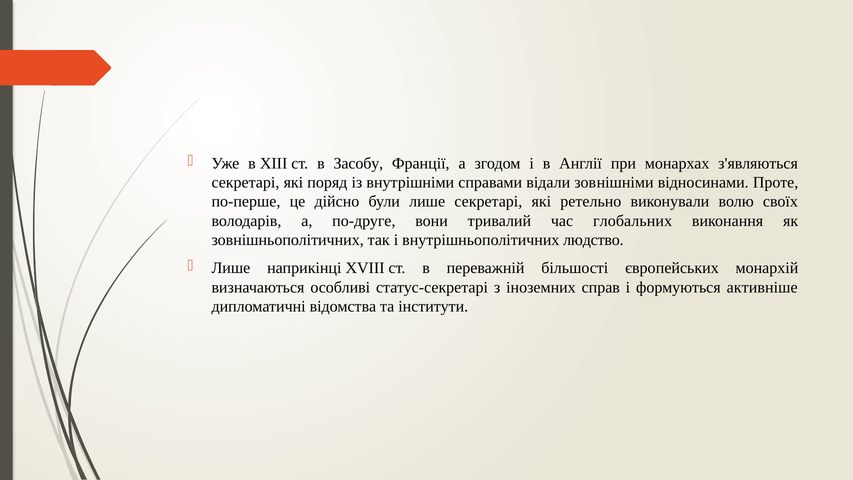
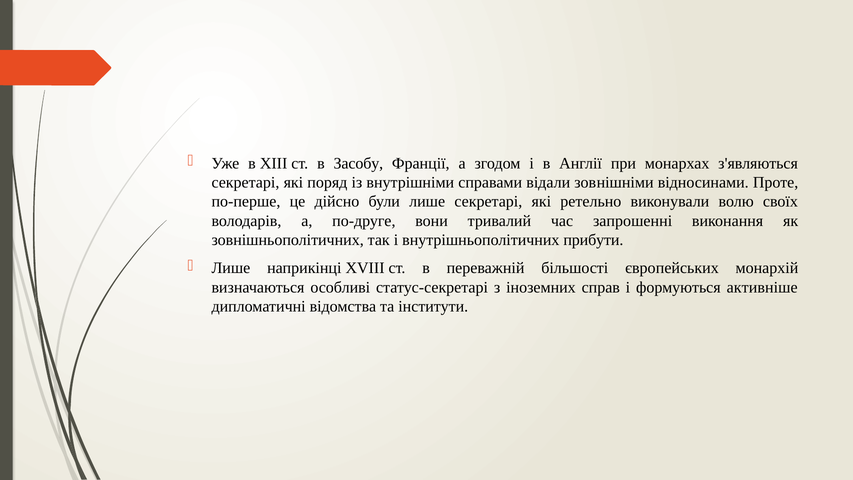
глобальних: глобальних -> запрошенні
людство: людство -> прибути
